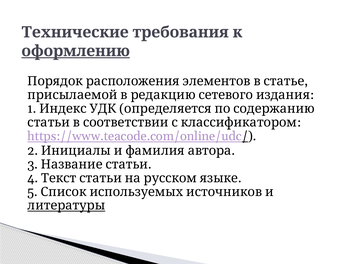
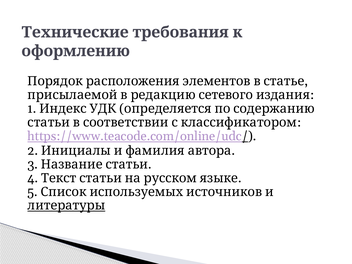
оформлению underline: present -> none
